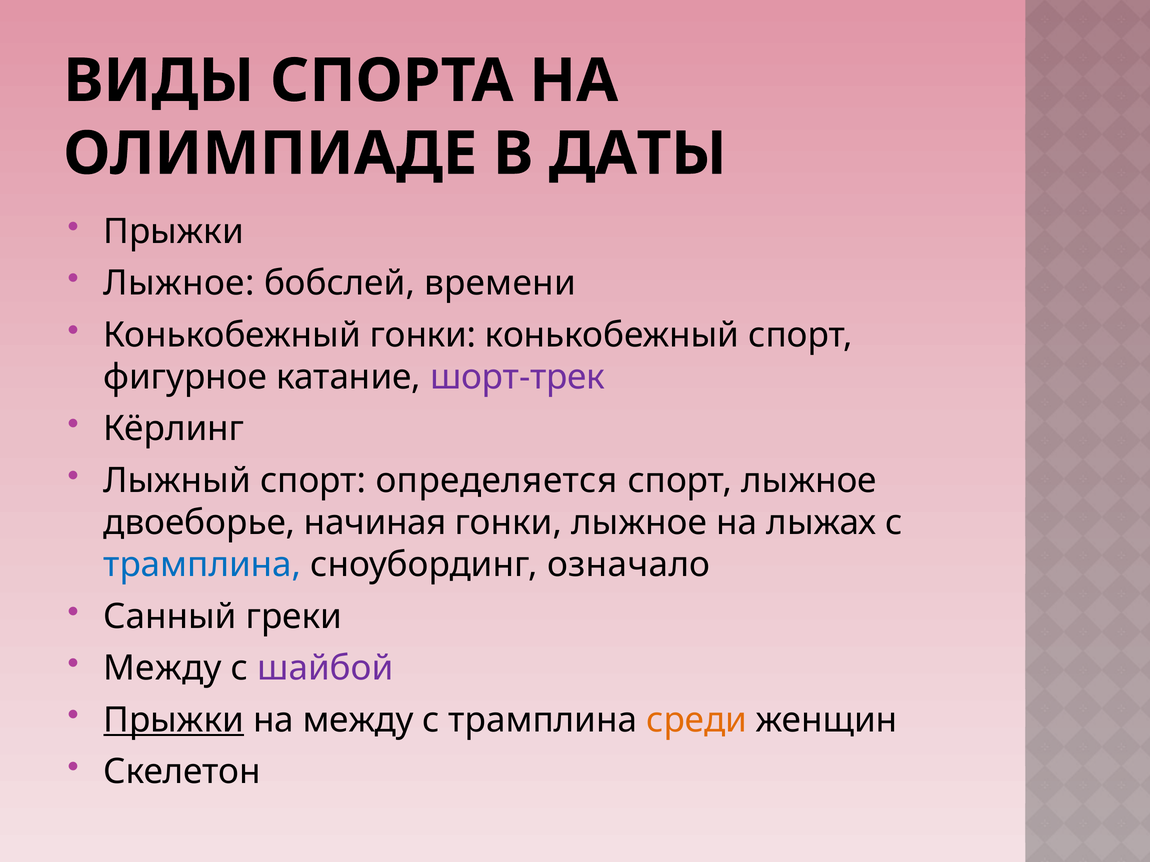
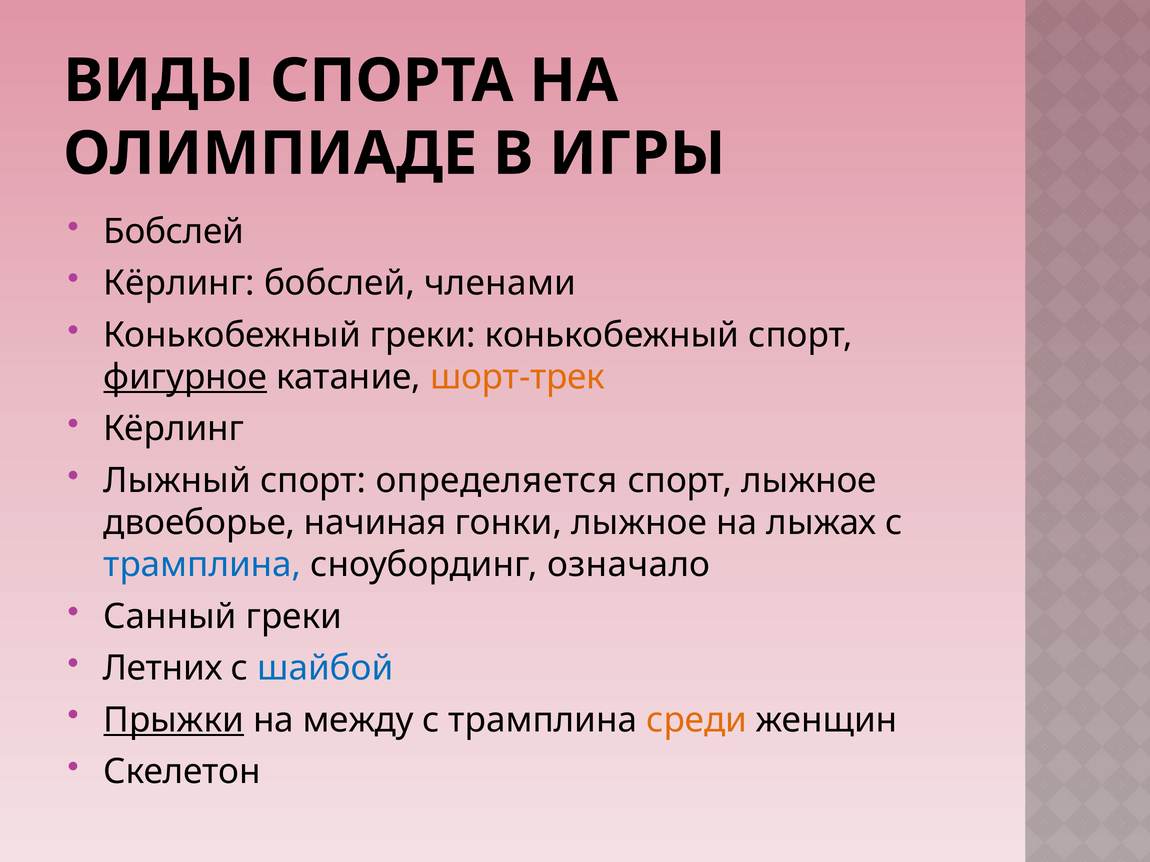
ДАТЫ: ДАТЫ -> ИГРЫ
Прыжки at (174, 232): Прыжки -> Бобслей
Лыжное at (179, 283): Лыжное -> Кёрлинг
времени: времени -> членами
Конькобежный гонки: гонки -> греки
фигурное underline: none -> present
шорт-трек colour: purple -> orange
Между at (162, 669): Между -> Летних
шайбой colour: purple -> blue
